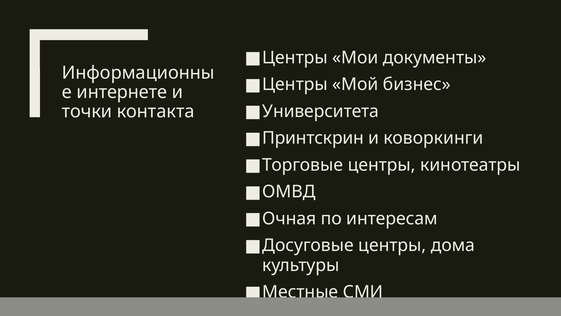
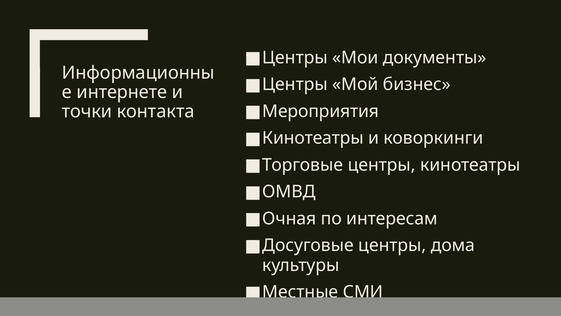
Университета: Университета -> Мероприятия
Принтскрин at (313, 138): Принтскрин -> Кинотеатры
